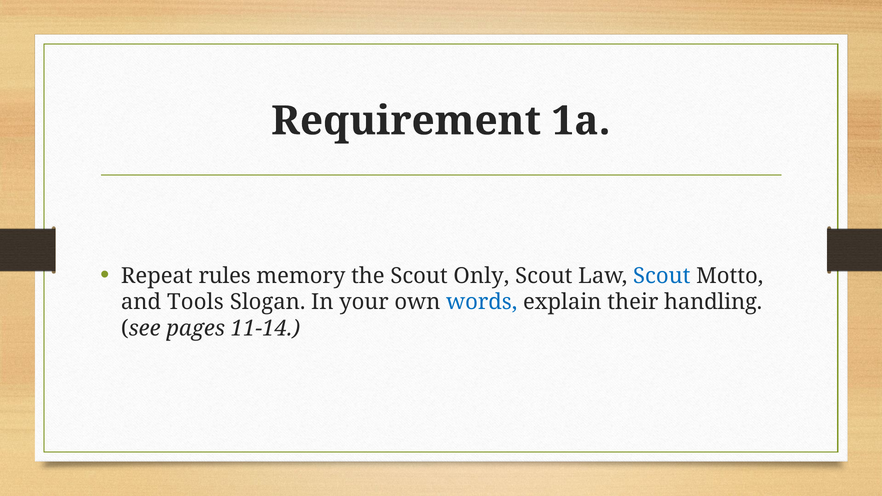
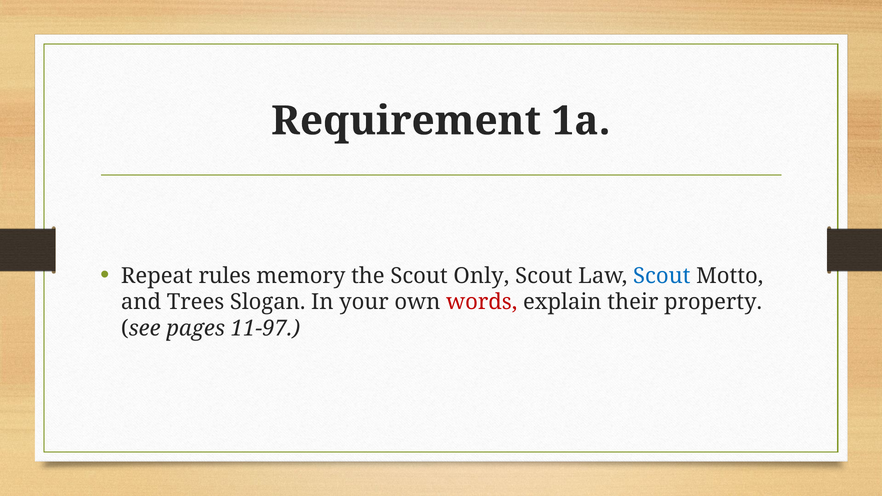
Tools: Tools -> Trees
words colour: blue -> red
handling: handling -> property
11-14: 11-14 -> 11-97
